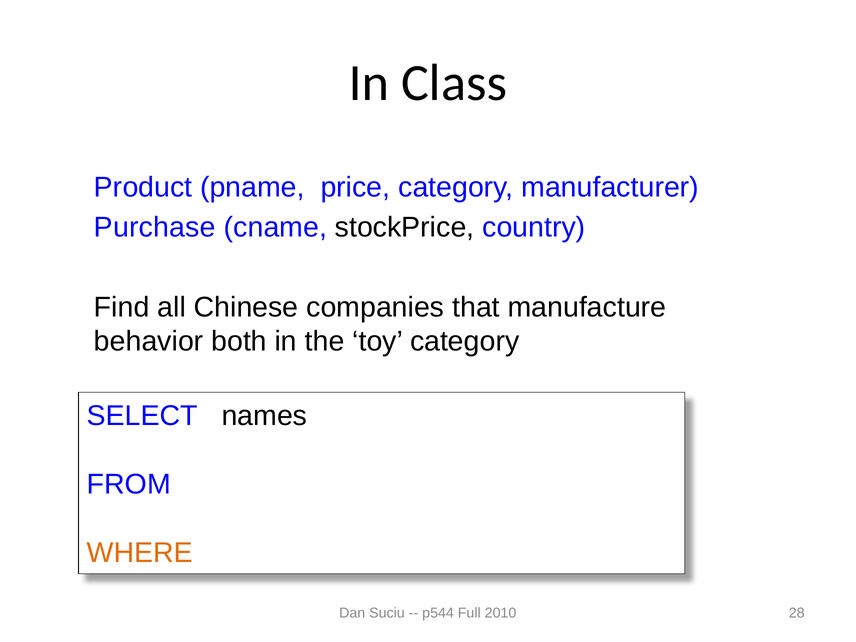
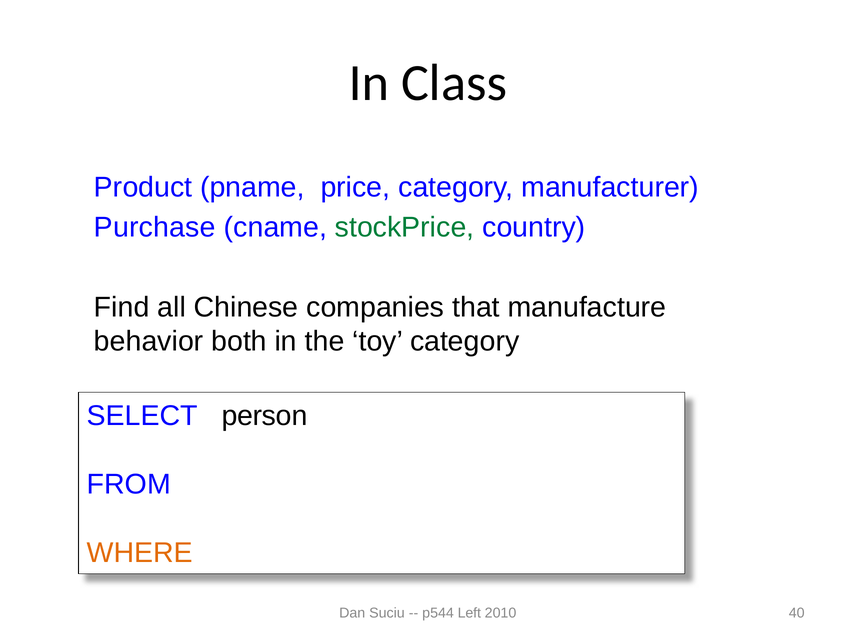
stockPrice colour: black -> green
names: names -> person
Full: Full -> Left
28: 28 -> 40
